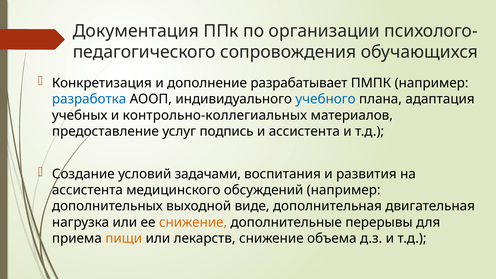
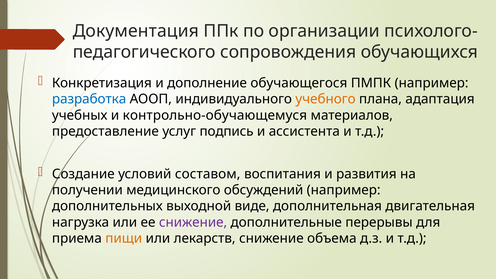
разрабатывает: разрабатывает -> обучающегося
учебного colour: blue -> orange
контрольно-коллегиальных: контрольно-коллегиальных -> контрольно-обучающемуся
задачами: задачами -> составом
ассистента at (87, 190): ассистента -> получении
снижение at (193, 222) colour: orange -> purple
